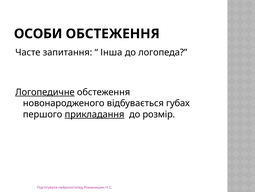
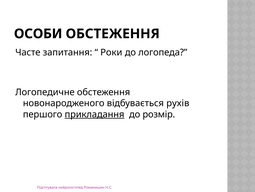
Інша: Інша -> Роки
Логопедичне underline: present -> none
губах: губах -> рухів
